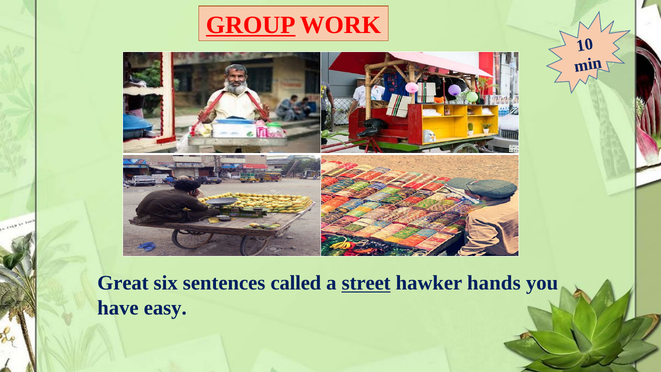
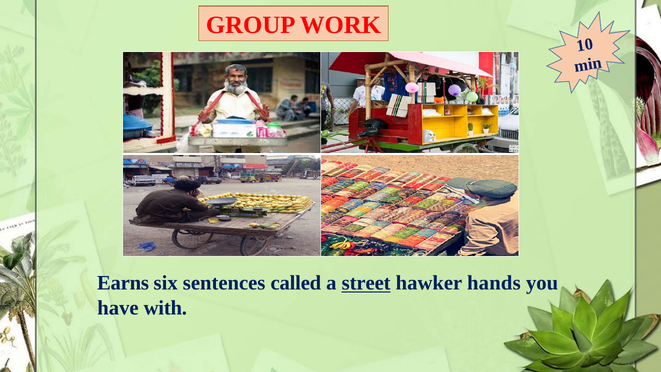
GROUP underline: present -> none
Great: Great -> Earns
easy: easy -> with
